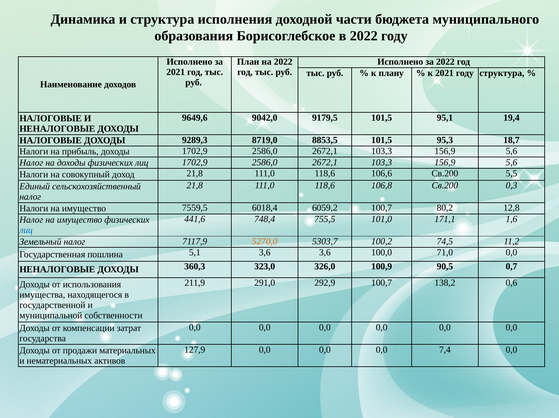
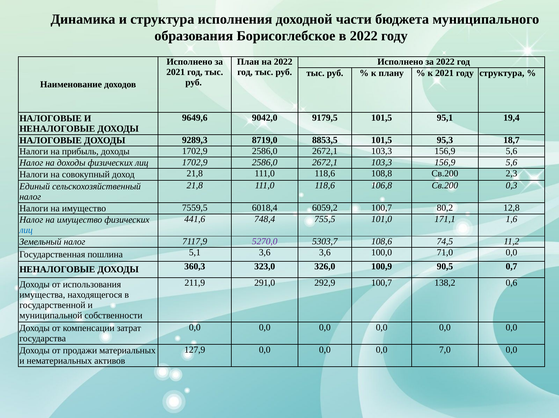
106,6: 106,6 -> 108,8
5,5: 5,5 -> 2,3
5270,0 colour: orange -> purple
100,2: 100,2 -> 108,6
7,4: 7,4 -> 7,0
